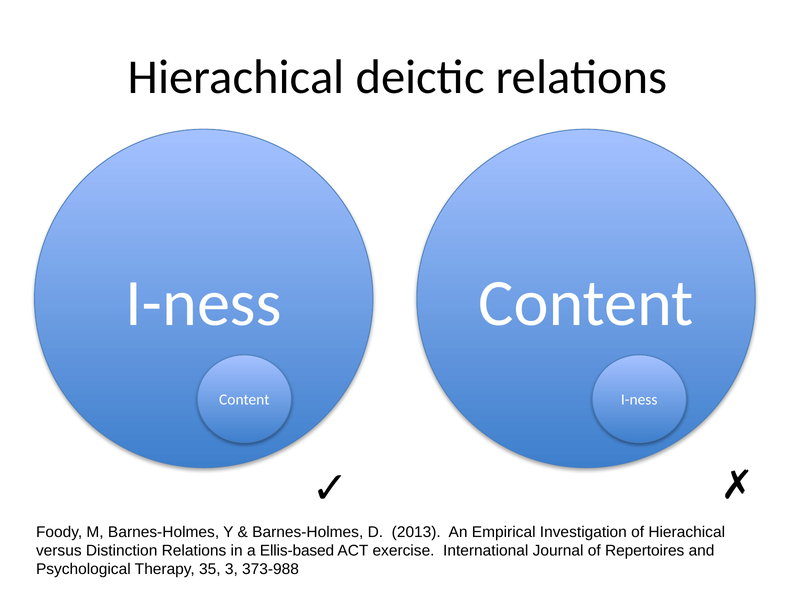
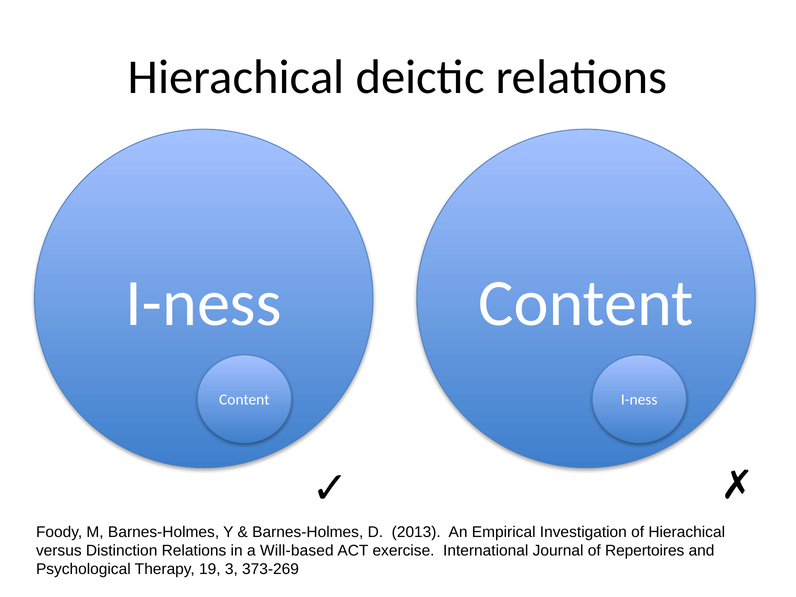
Ellis-based: Ellis-based -> Will-based
35: 35 -> 19
373-988: 373-988 -> 373-269
